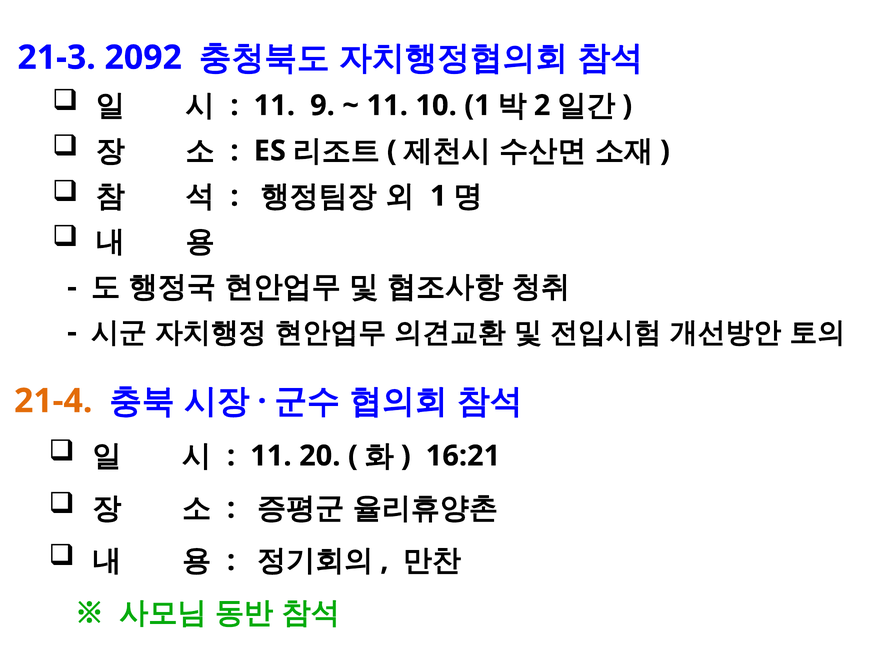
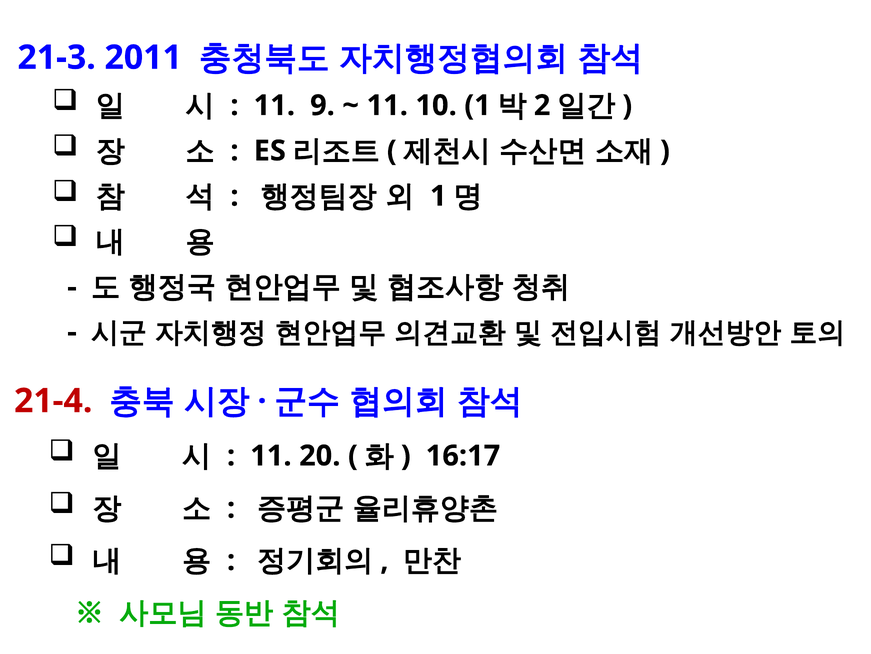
2092: 2092 -> 2011
21-4 colour: orange -> red
16:21: 16:21 -> 16:17
